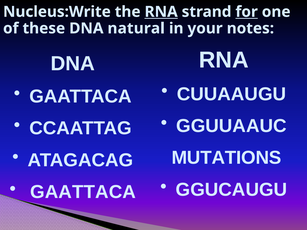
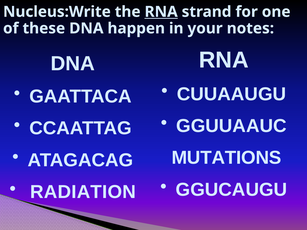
for underline: present -> none
natural: natural -> happen
GAATTACA at (83, 192): GAATTACA -> RADIATION
